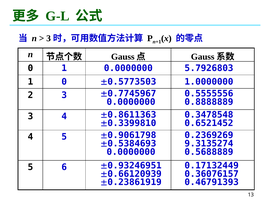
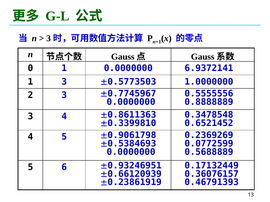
5.7926803: 5.7926803 -> 6.9372141
1 0: 0 -> 3
9.3135274: 9.3135274 -> 0.0772599
